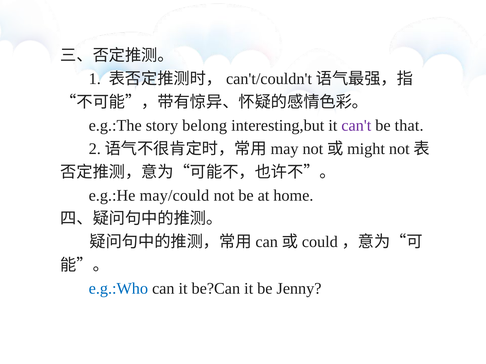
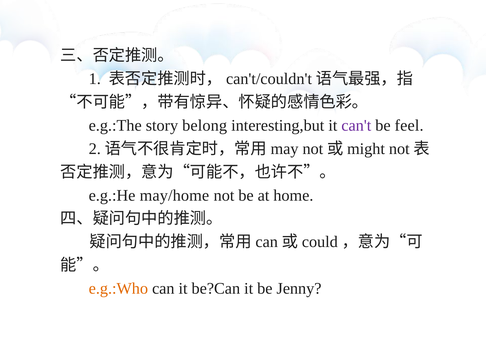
that: that -> feel
may/could: may/could -> may/home
e.g.:Who colour: blue -> orange
